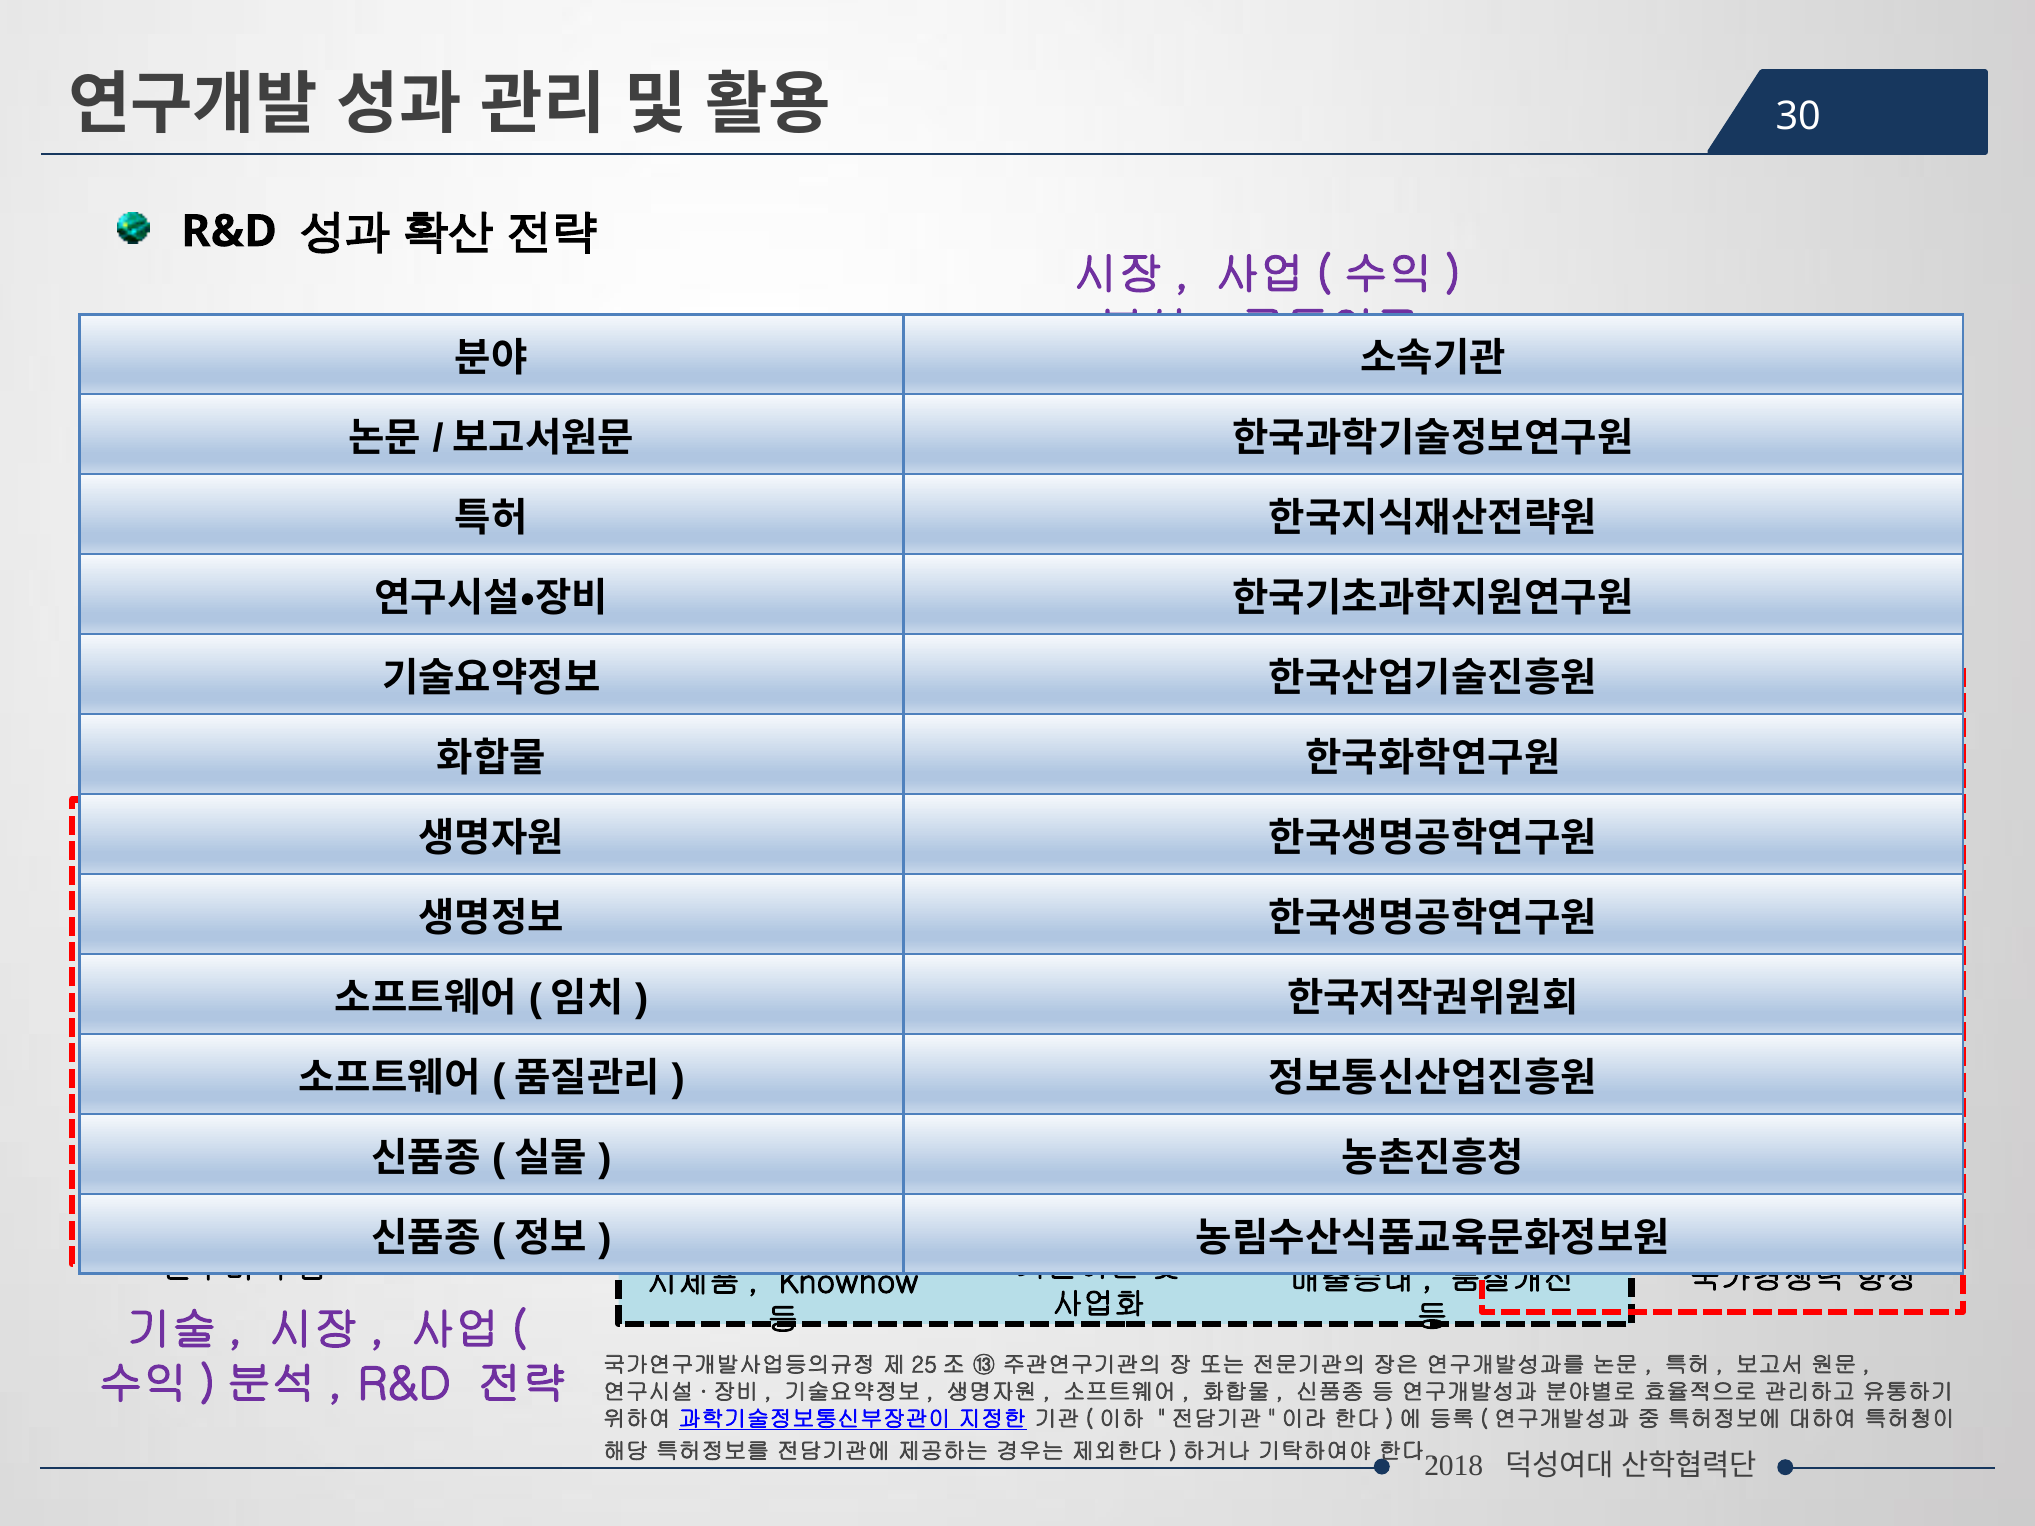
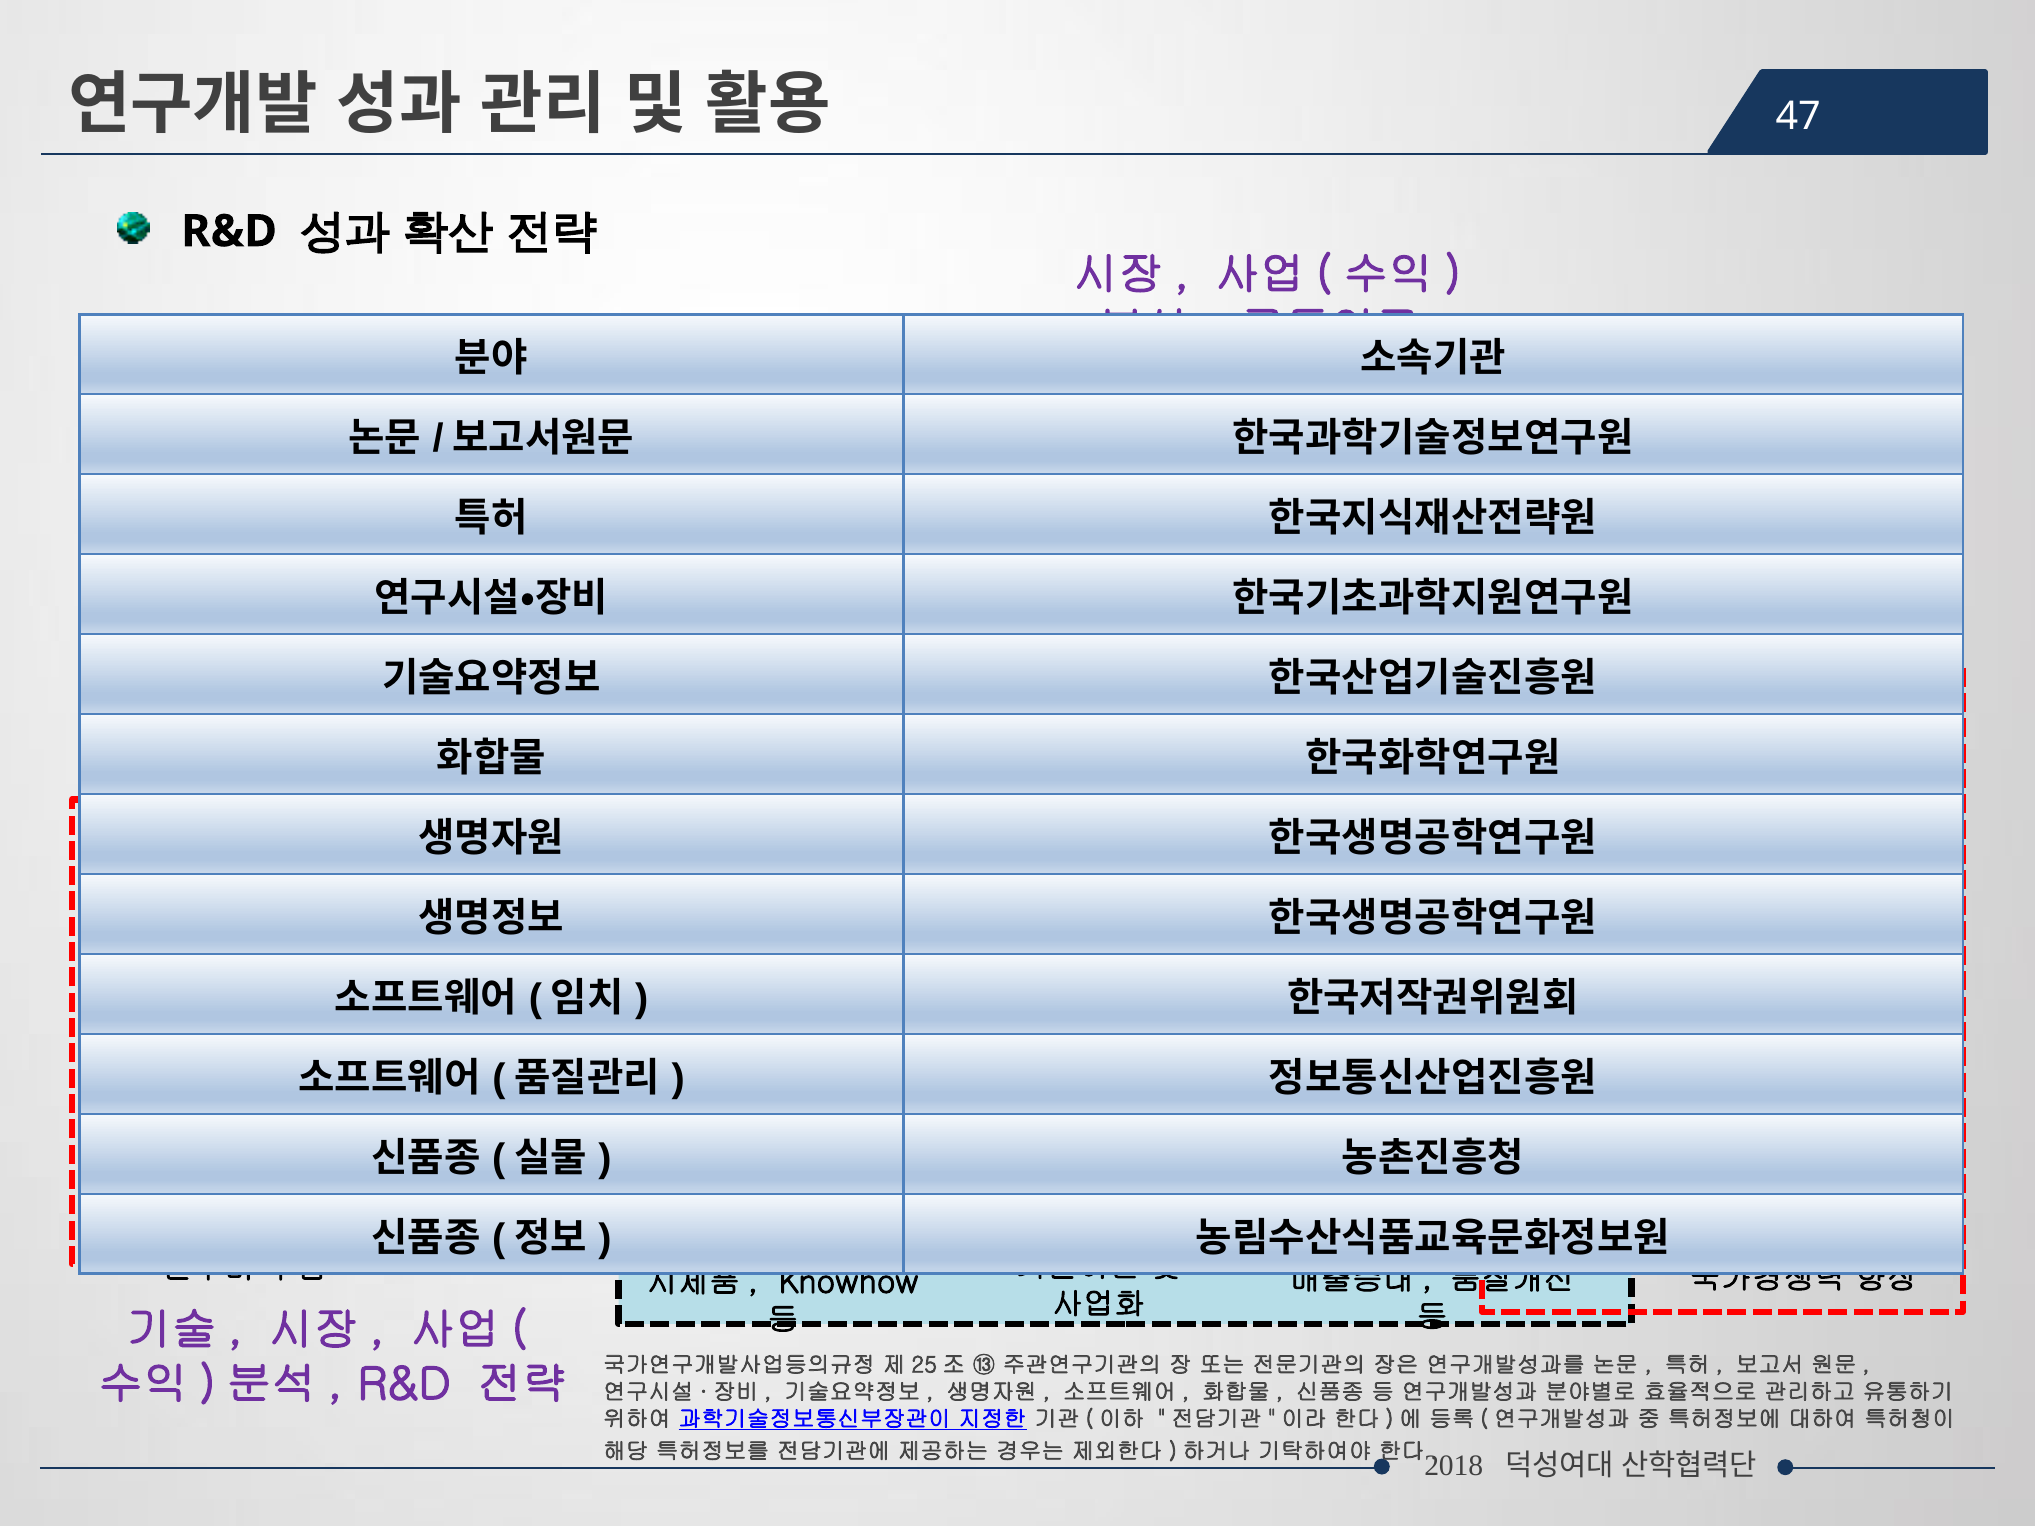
30: 30 -> 47
